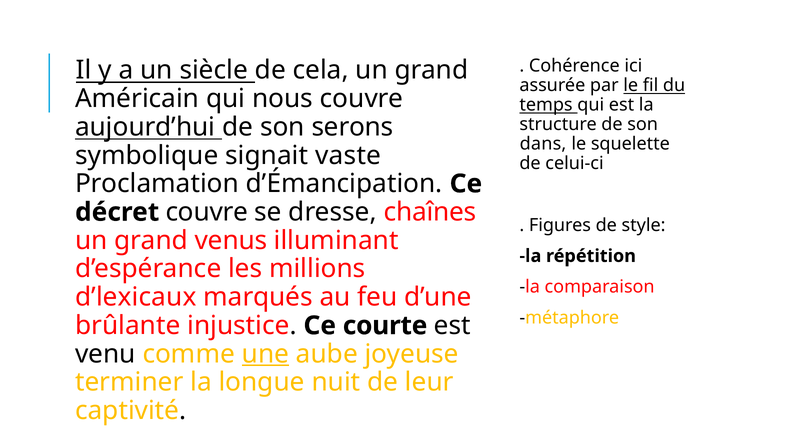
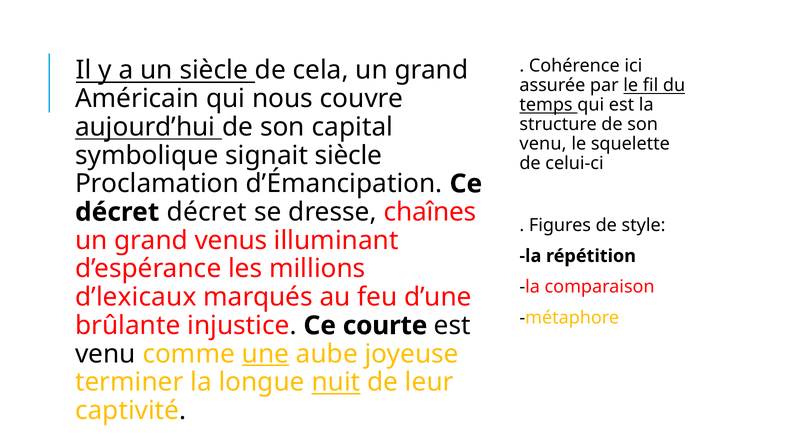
serons: serons -> capital
dans at (543, 144): dans -> venu
signait vaste: vaste -> siècle
décret couvre: couvre -> décret
nuit underline: none -> present
